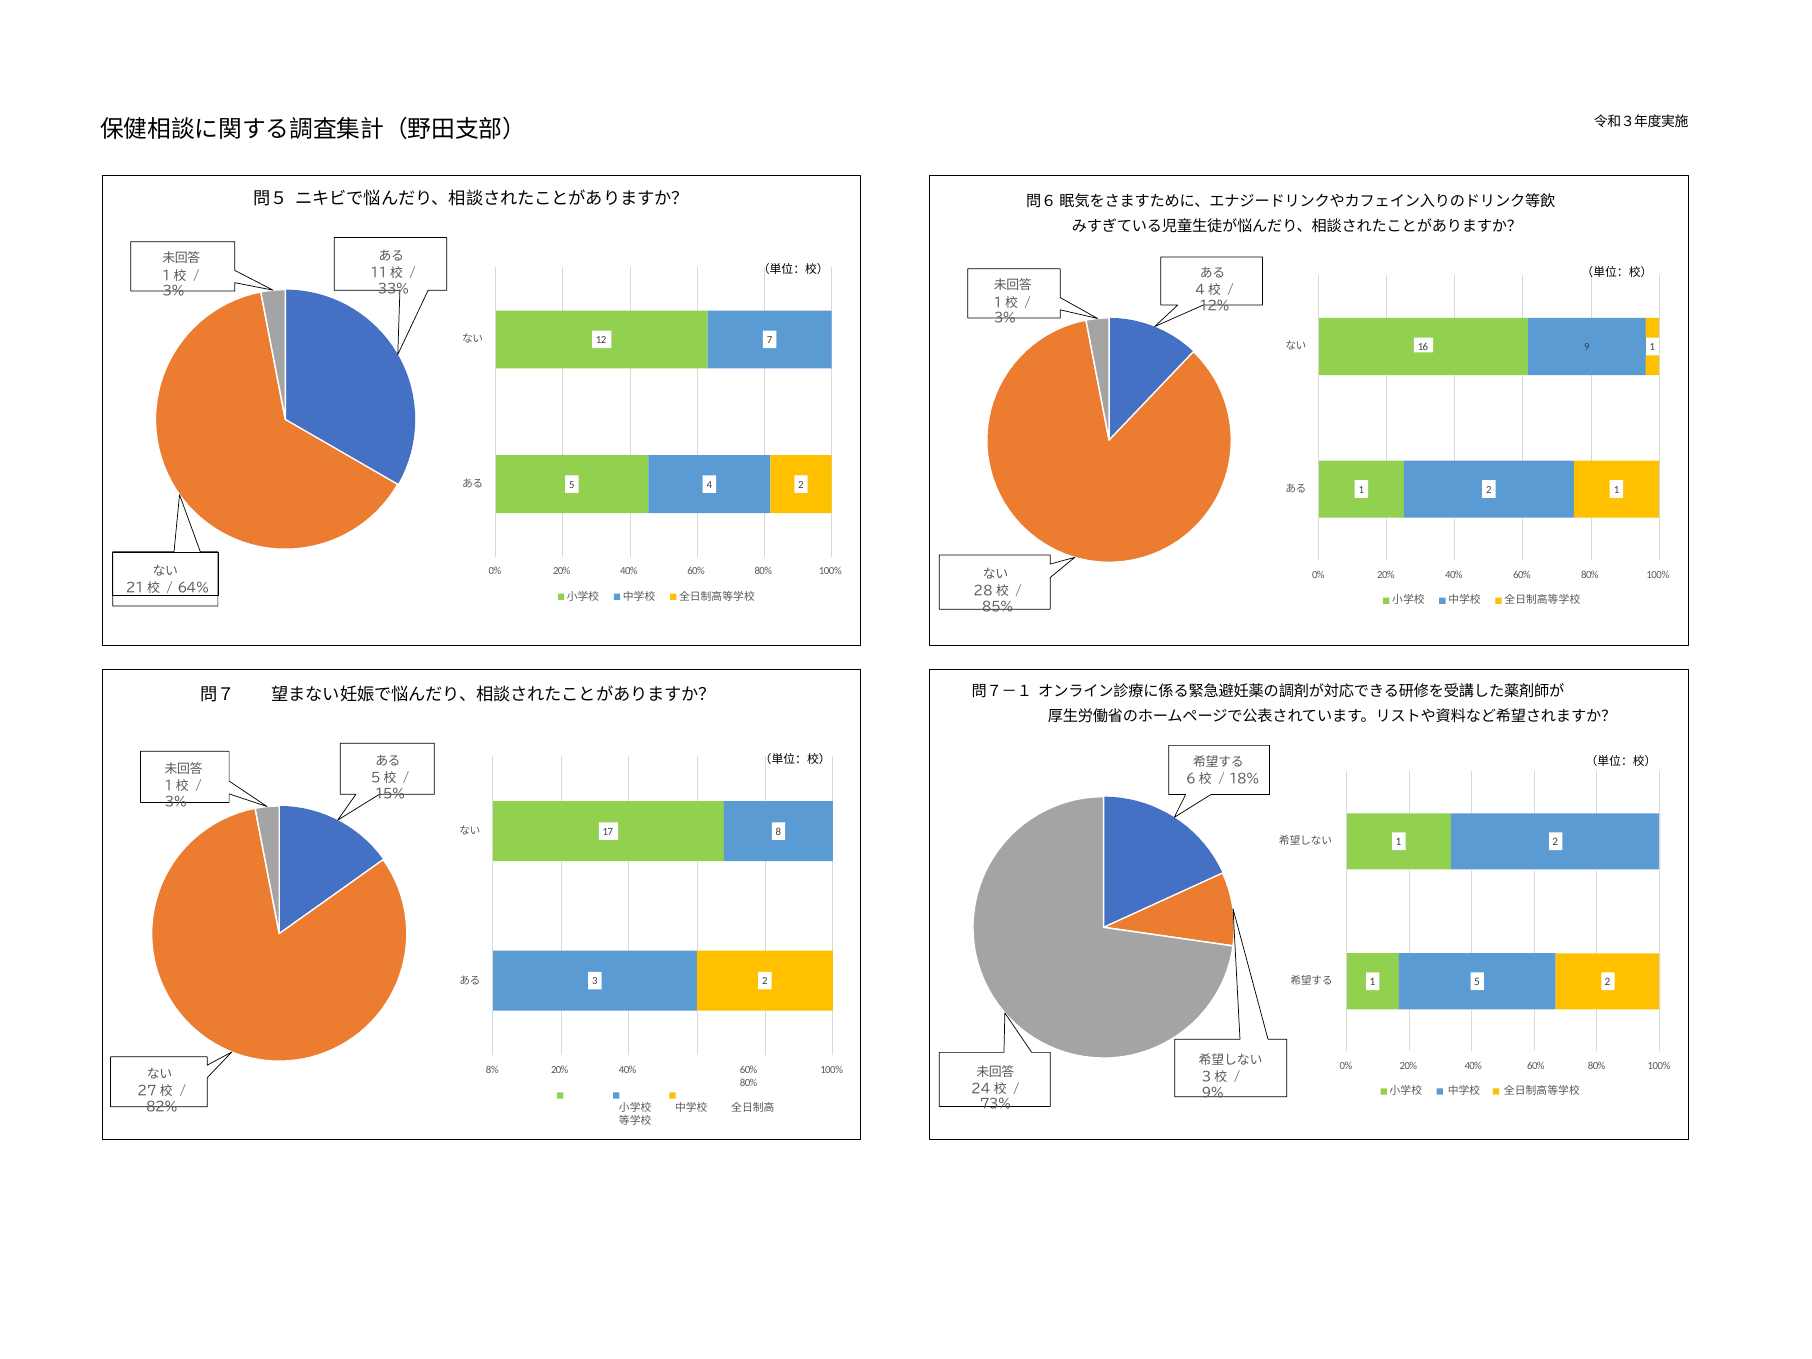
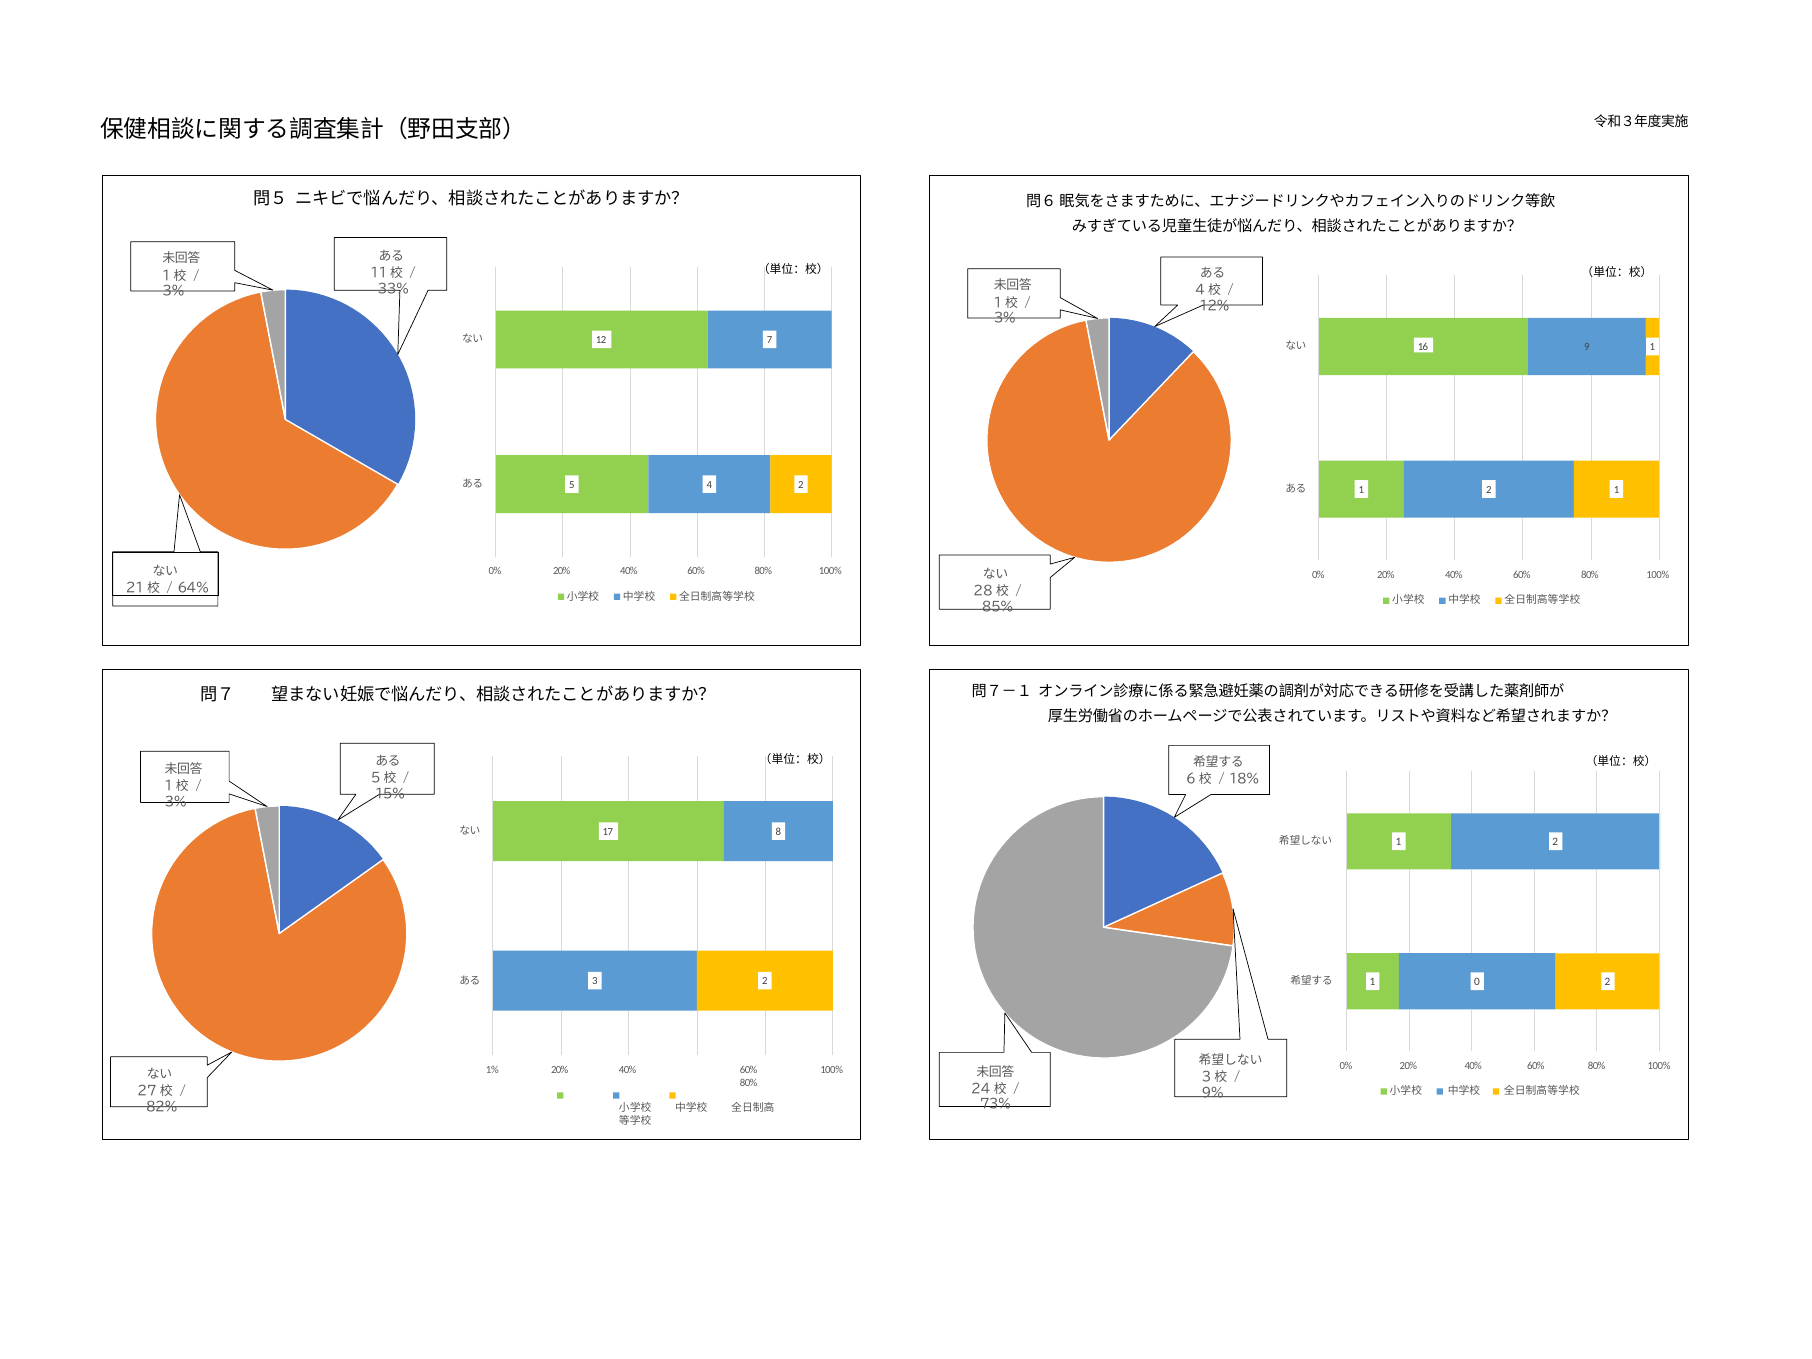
1 5: 5 -> 0
8%: 8% -> 1%
